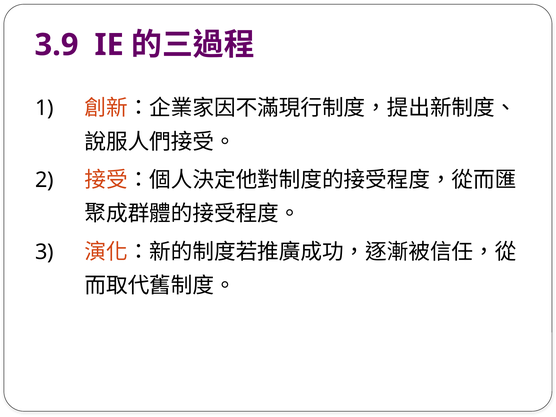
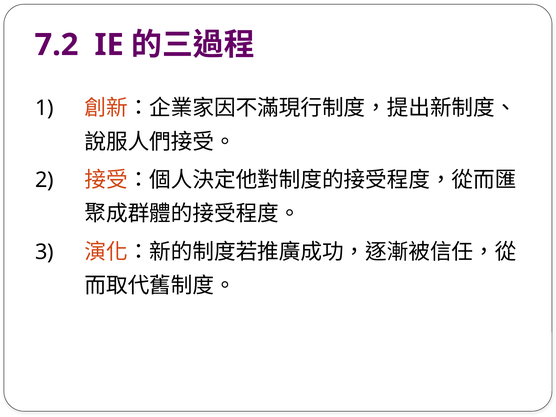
3.9: 3.9 -> 7.2
